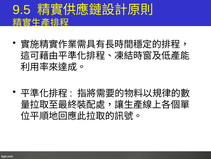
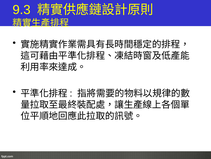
9.5: 9.5 -> 9.3
